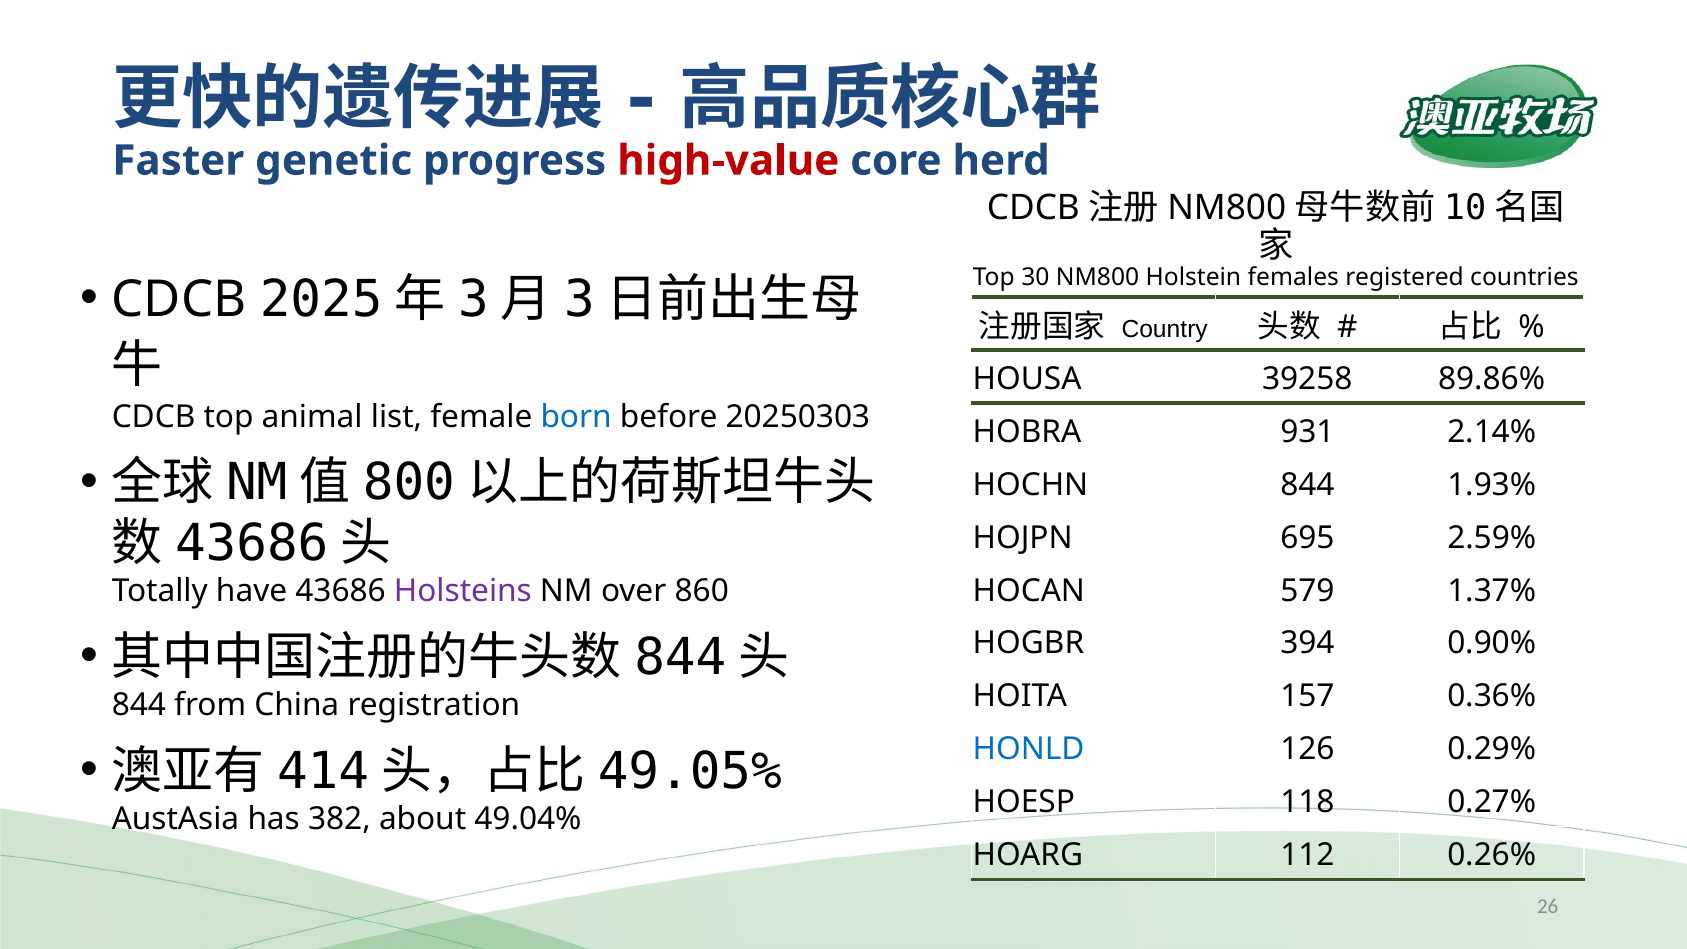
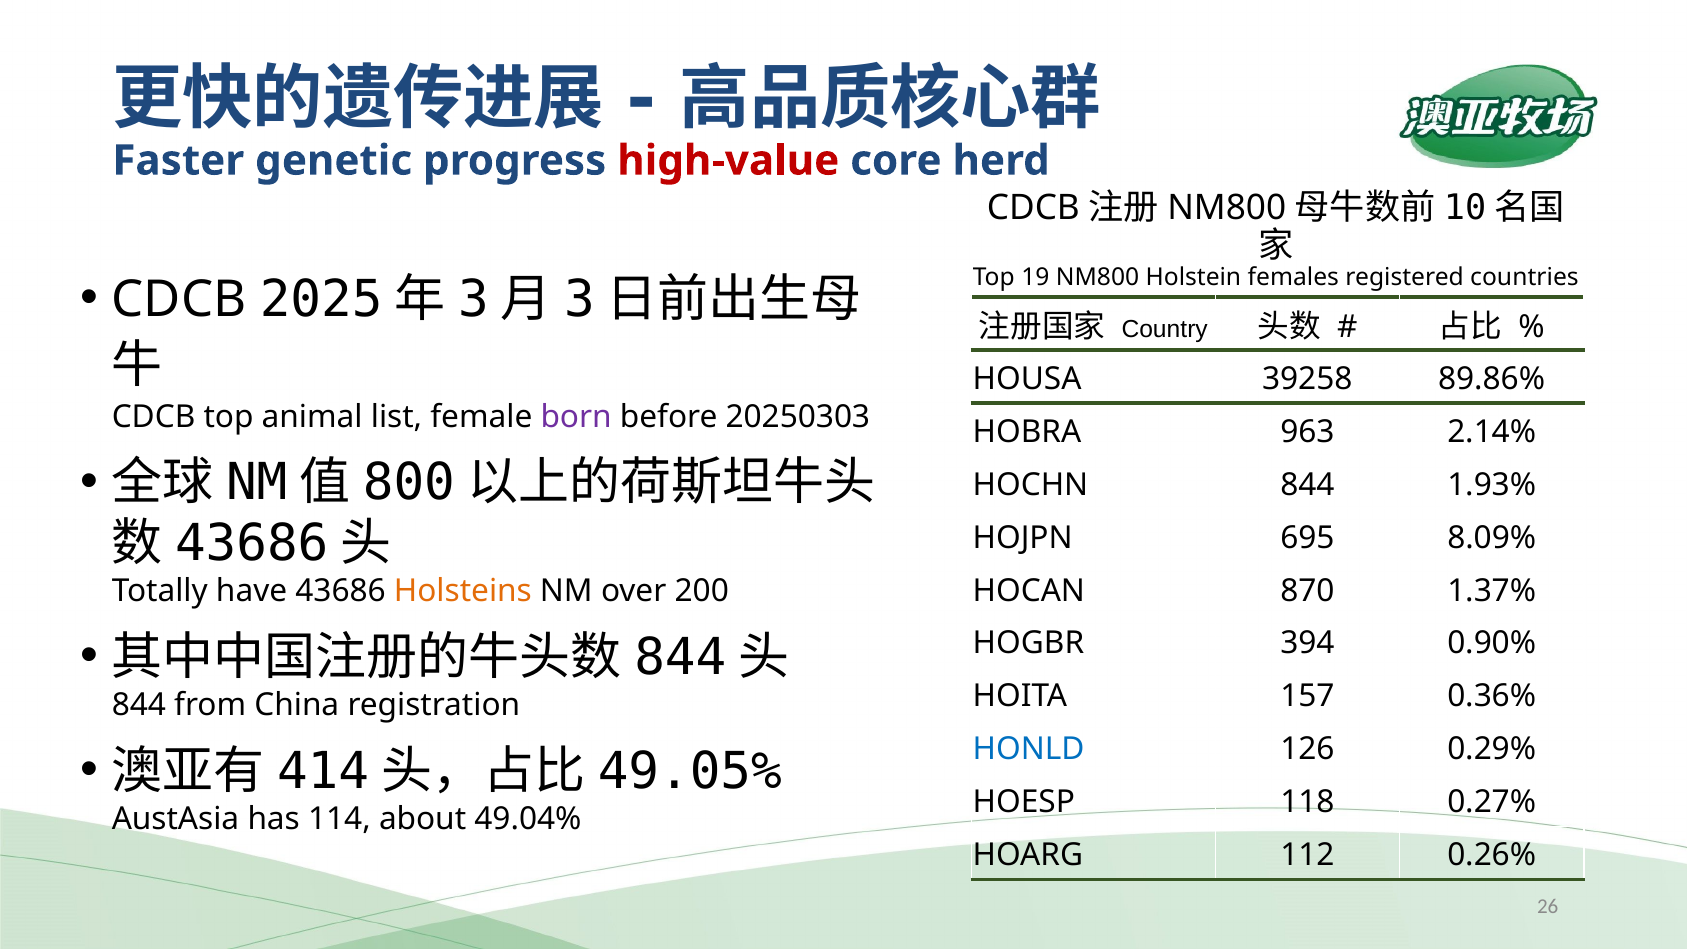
30: 30 -> 19
born colour: blue -> purple
931: 931 -> 963
2.59%: 2.59% -> 8.09%
579: 579 -> 870
Holsteins colour: purple -> orange
860: 860 -> 200
382: 382 -> 114
